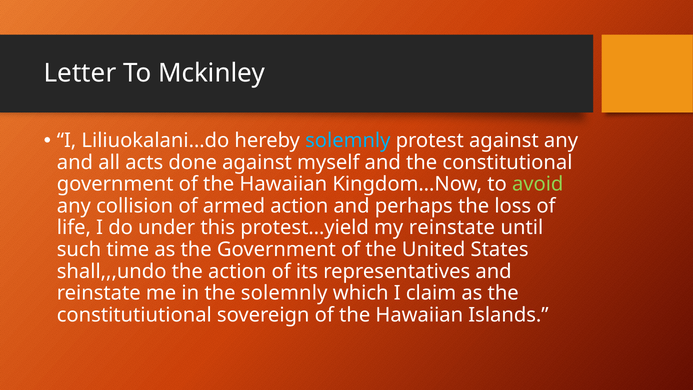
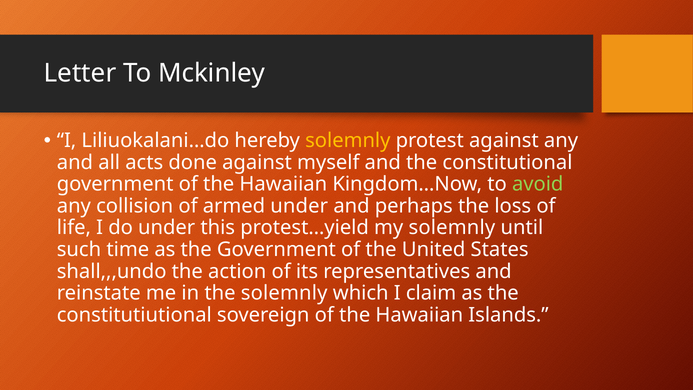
solemnly at (348, 141) colour: light blue -> yellow
armed action: action -> under
my reinstate: reinstate -> solemnly
